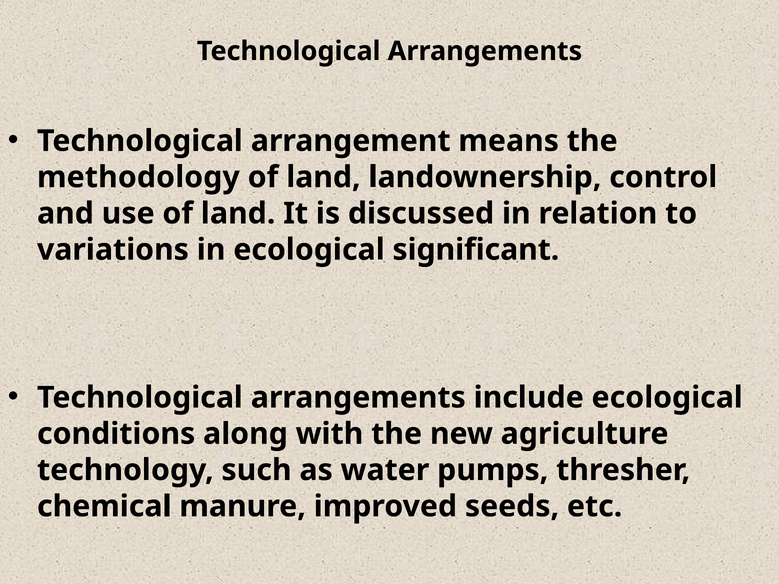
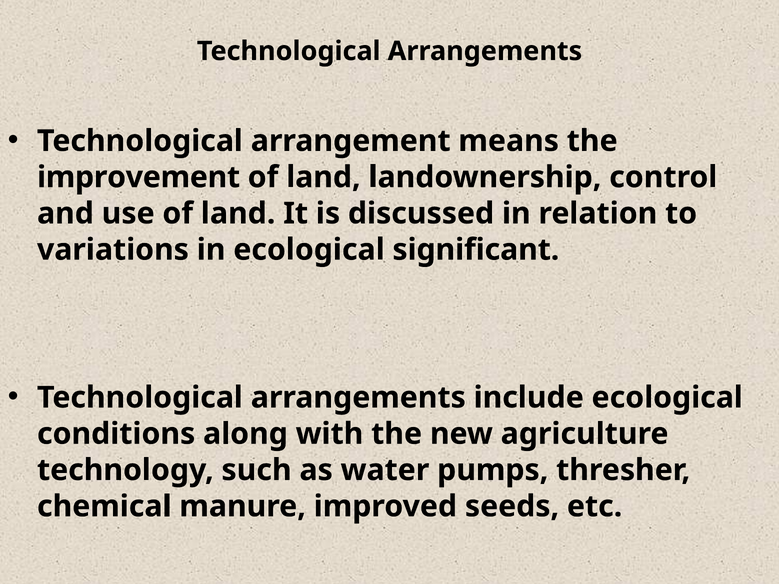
methodology: methodology -> improvement
